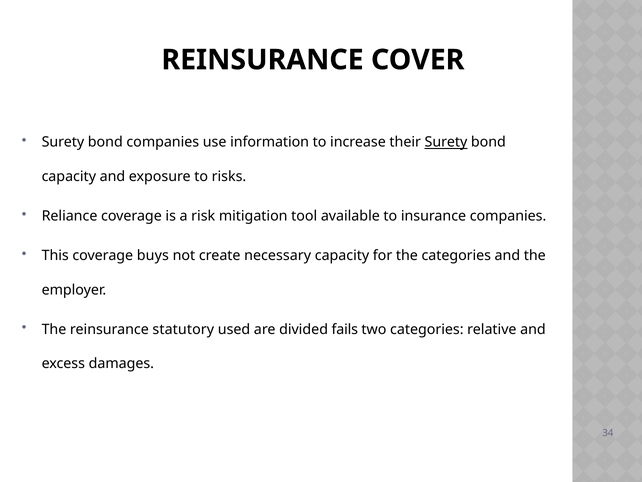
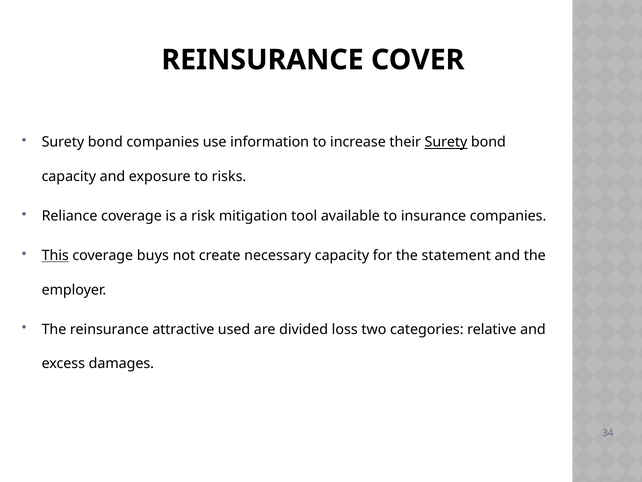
This underline: none -> present
the categories: categories -> statement
statutory: statutory -> attractive
fails: fails -> loss
